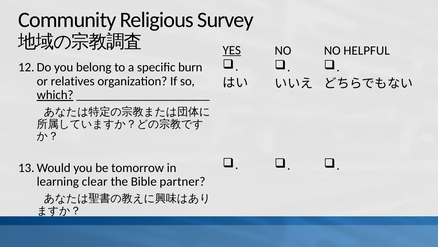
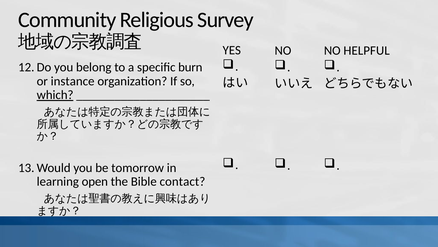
YES underline: present -> none
relatives: relatives -> instance
clear: clear -> open
partner: partner -> contact
